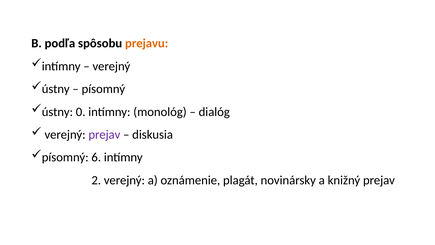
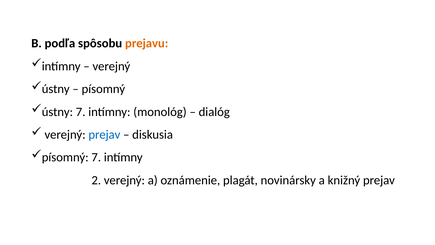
ústny 0: 0 -> 7
prejav at (104, 134) colour: purple -> blue
písomný 6: 6 -> 7
